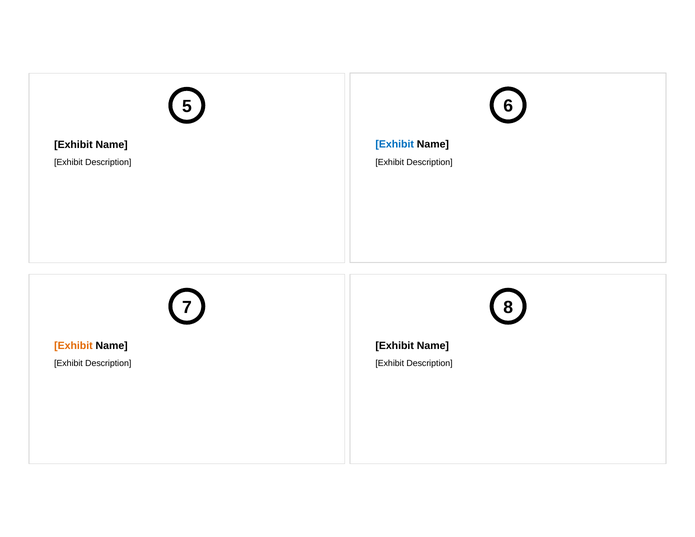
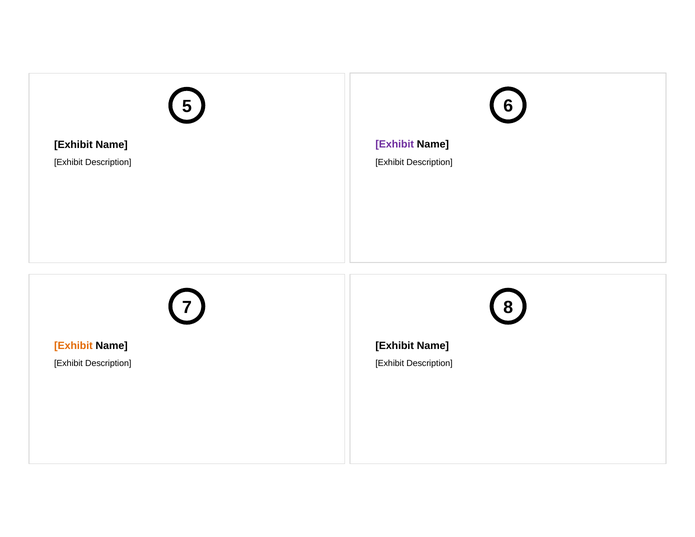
Exhibit at (395, 144) colour: blue -> purple
